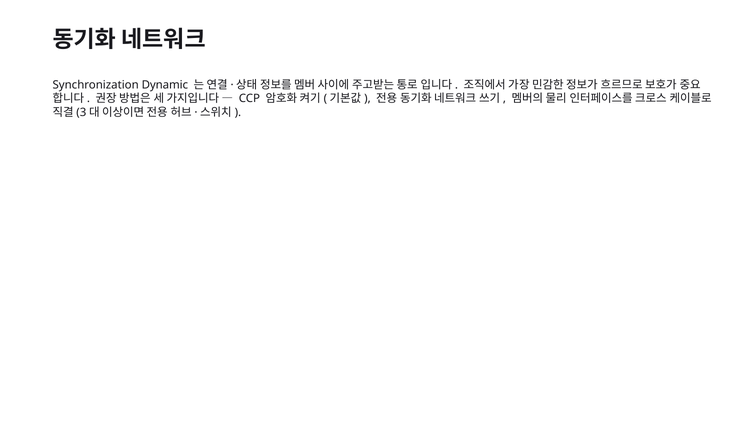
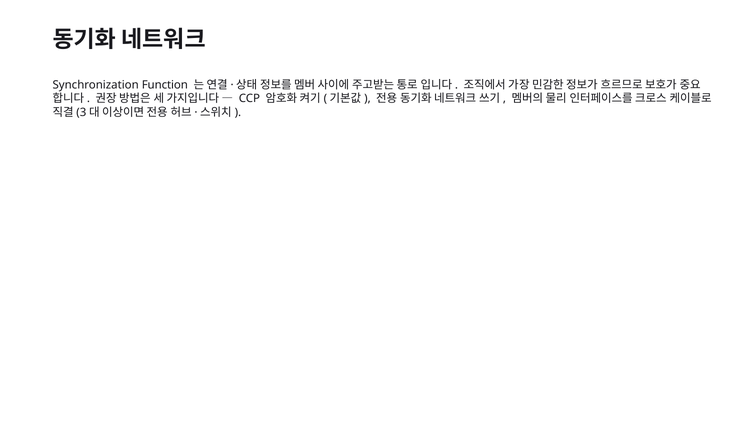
Dynamic: Dynamic -> Function
